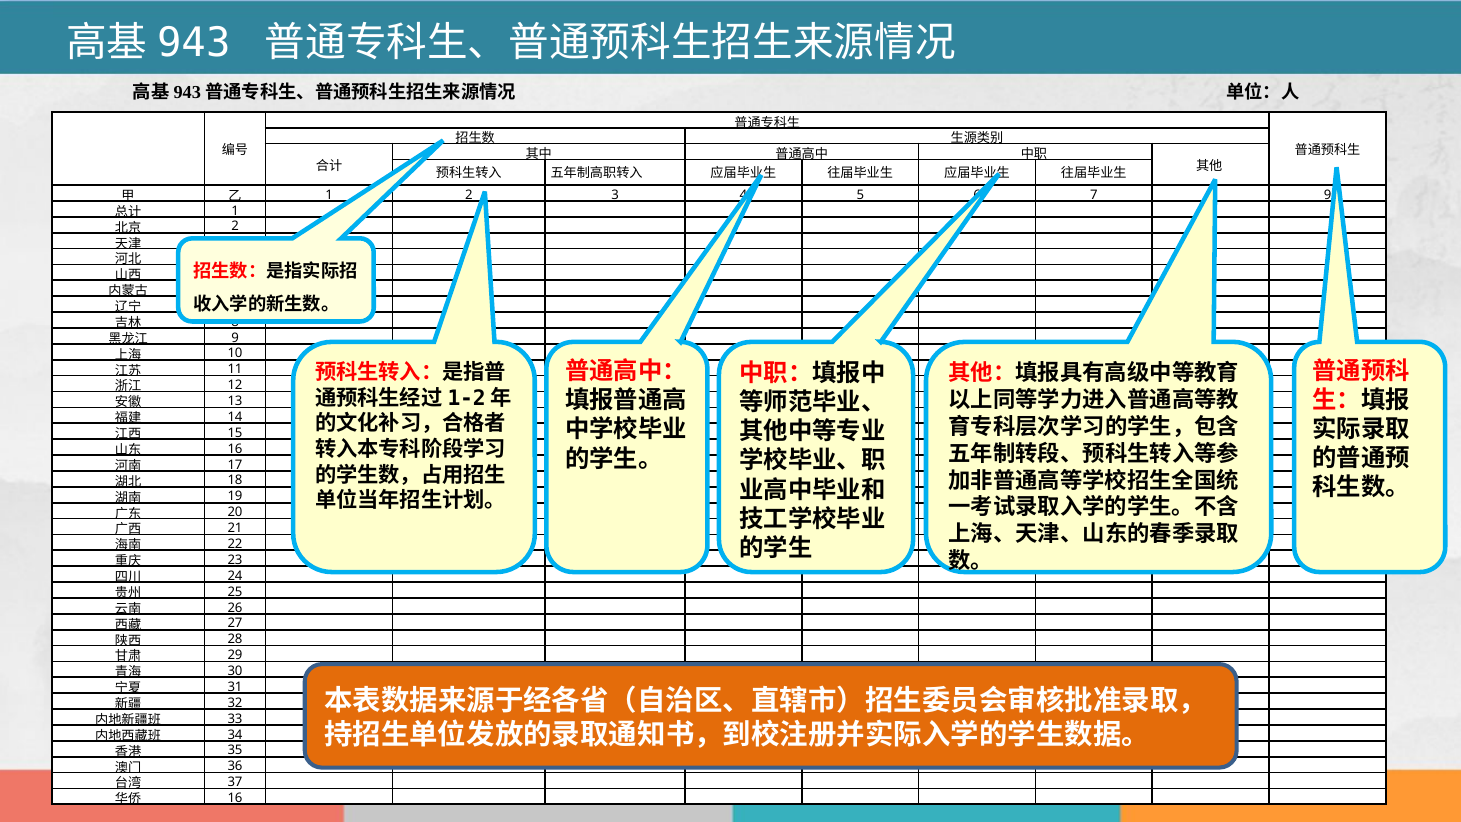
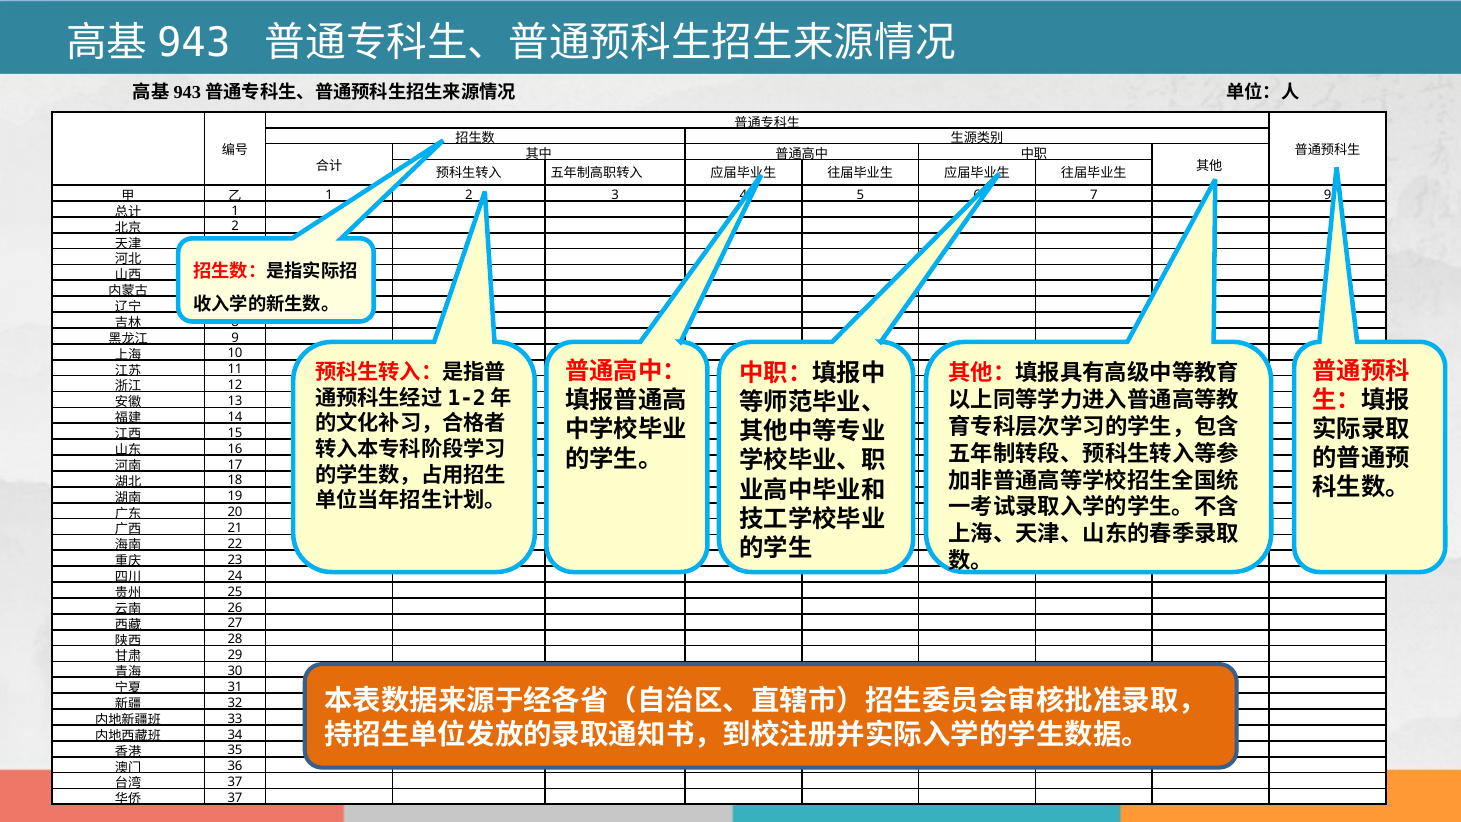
16 at (235, 798): 16 -> 37
